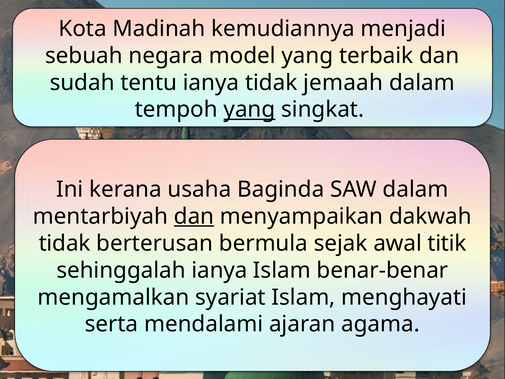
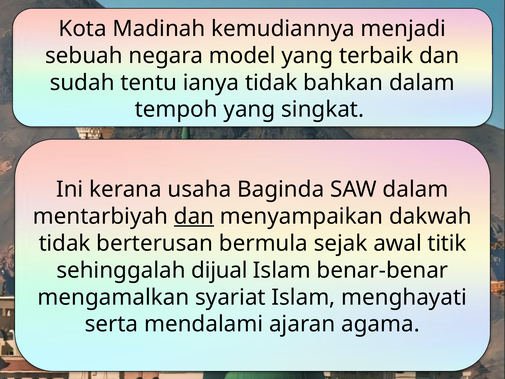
jemaah: jemaah -> bahkan
yang at (249, 109) underline: present -> none
sehinggalah ianya: ianya -> dijual
